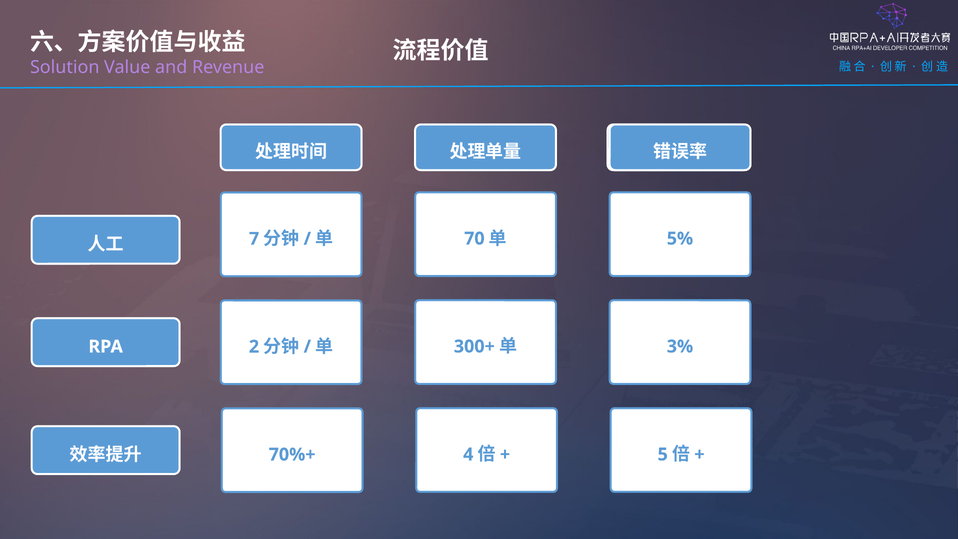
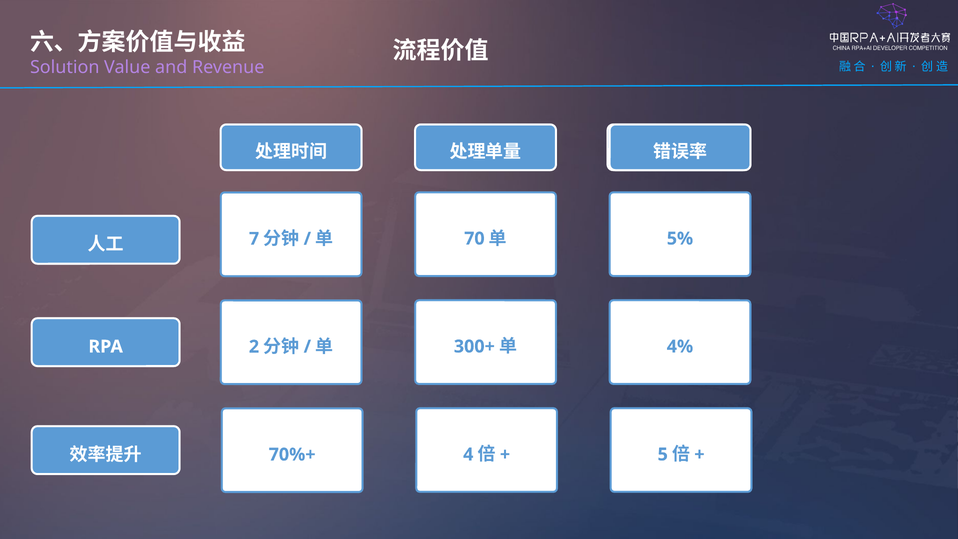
3%: 3% -> 4%
